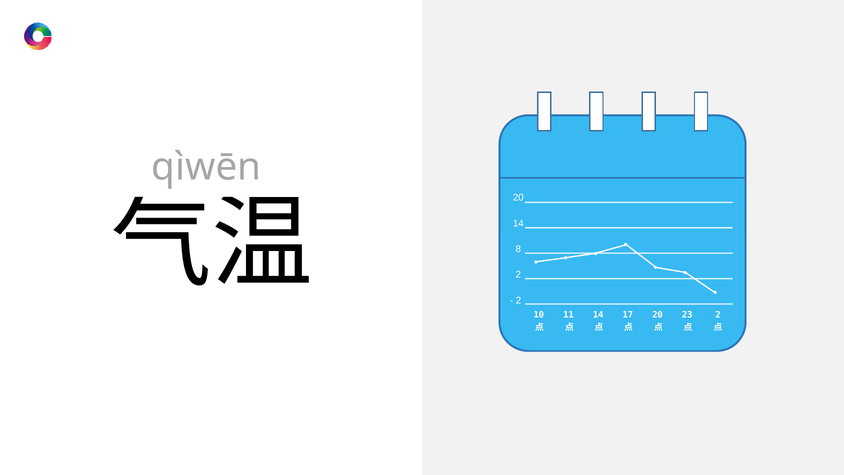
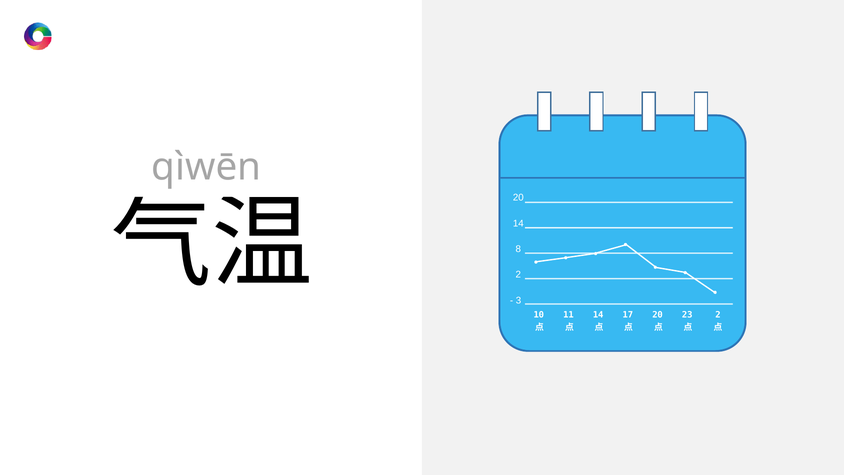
2 at (518, 300): 2 -> 3
